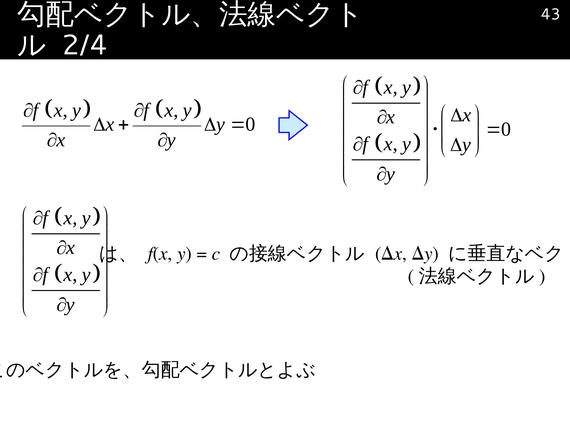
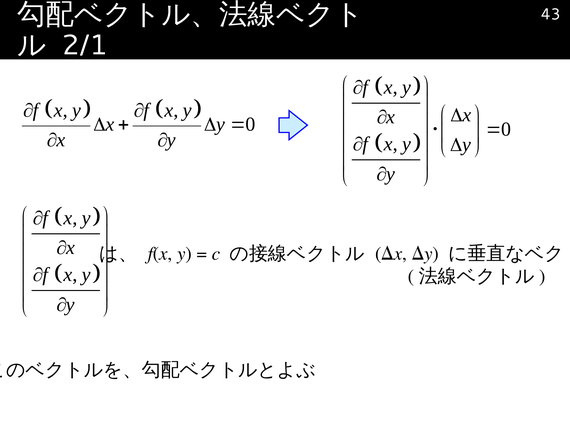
2/4: 2/4 -> 2/1
